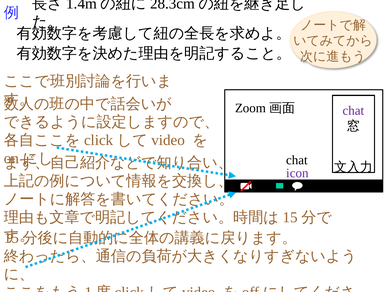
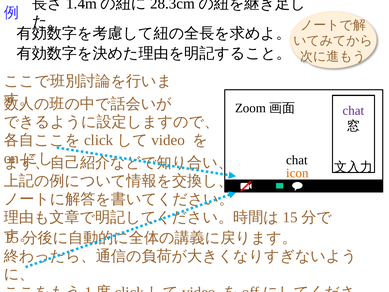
icon colour: purple -> orange
